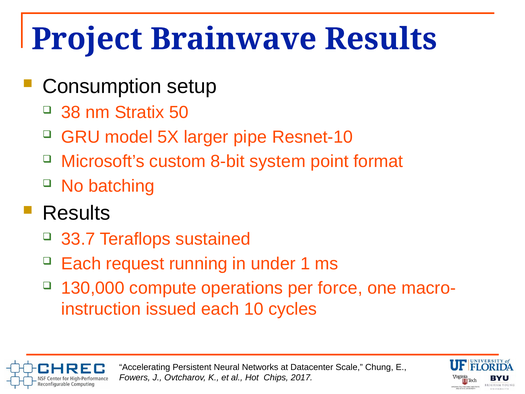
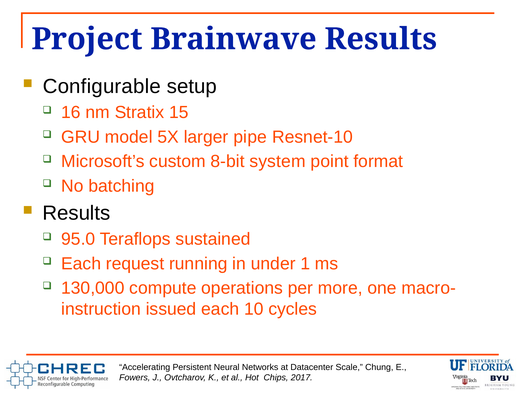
Consumption: Consumption -> Configurable
38: 38 -> 16
50: 50 -> 15
33.7: 33.7 -> 95.0
force: force -> more
